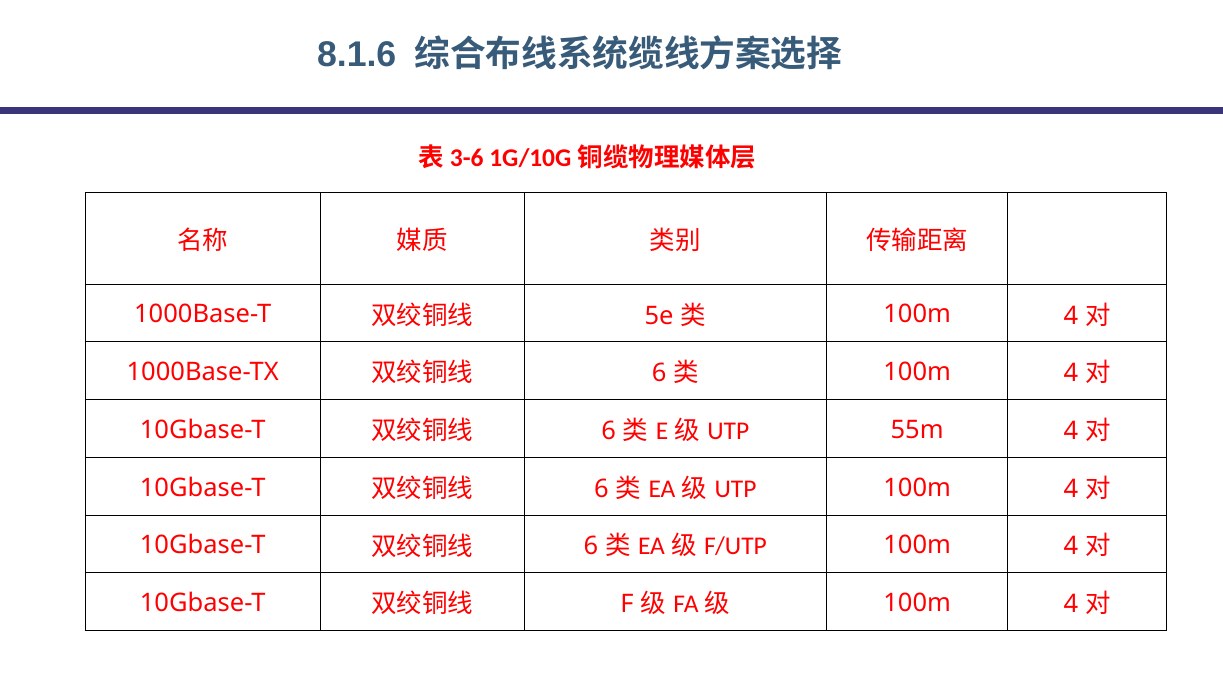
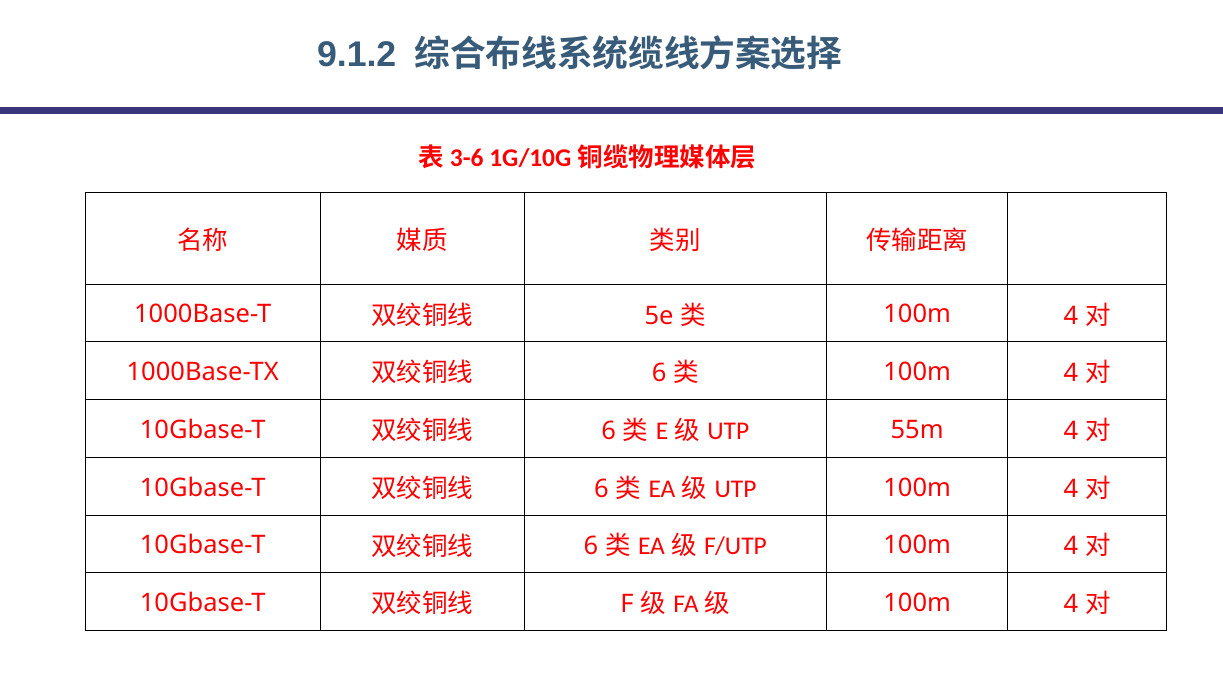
8.1.6: 8.1.6 -> 9.1.2
